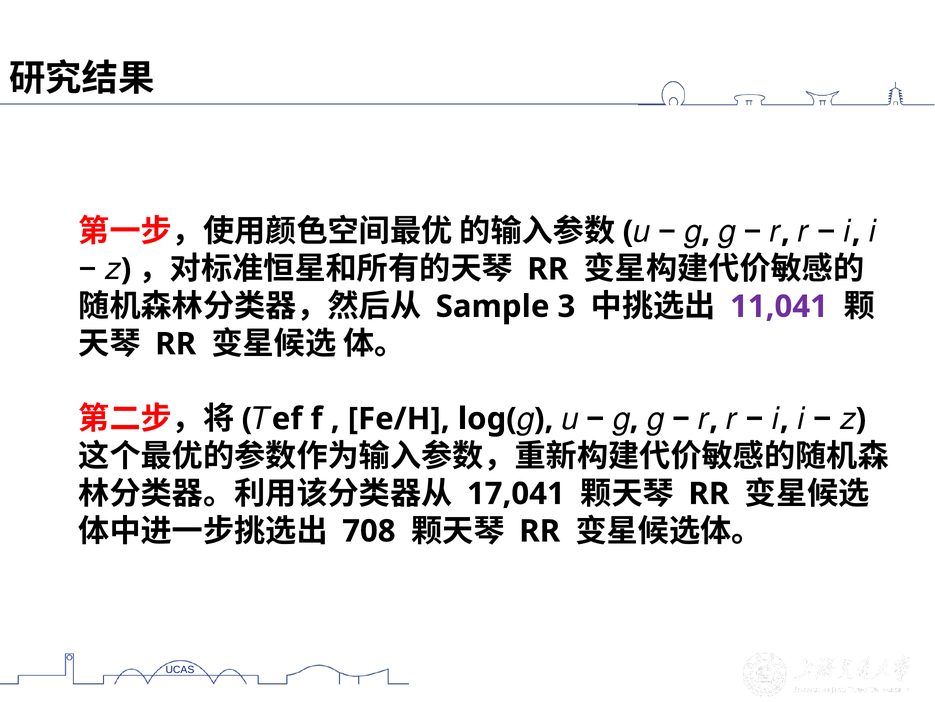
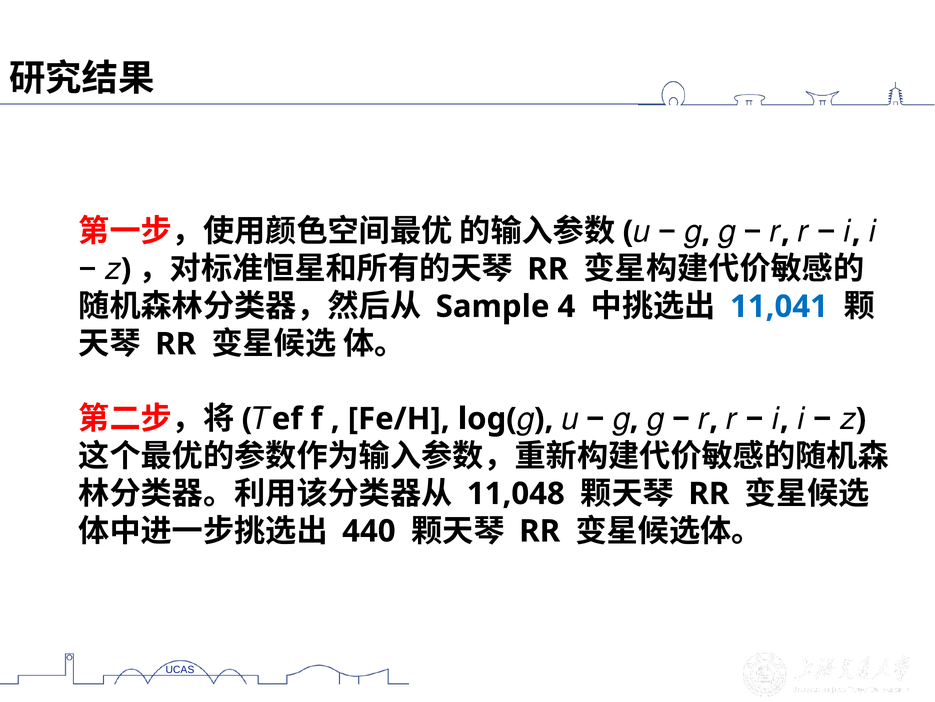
3: 3 -> 4
11,041 colour: purple -> blue
17,041: 17,041 -> 11,048
708: 708 -> 440
